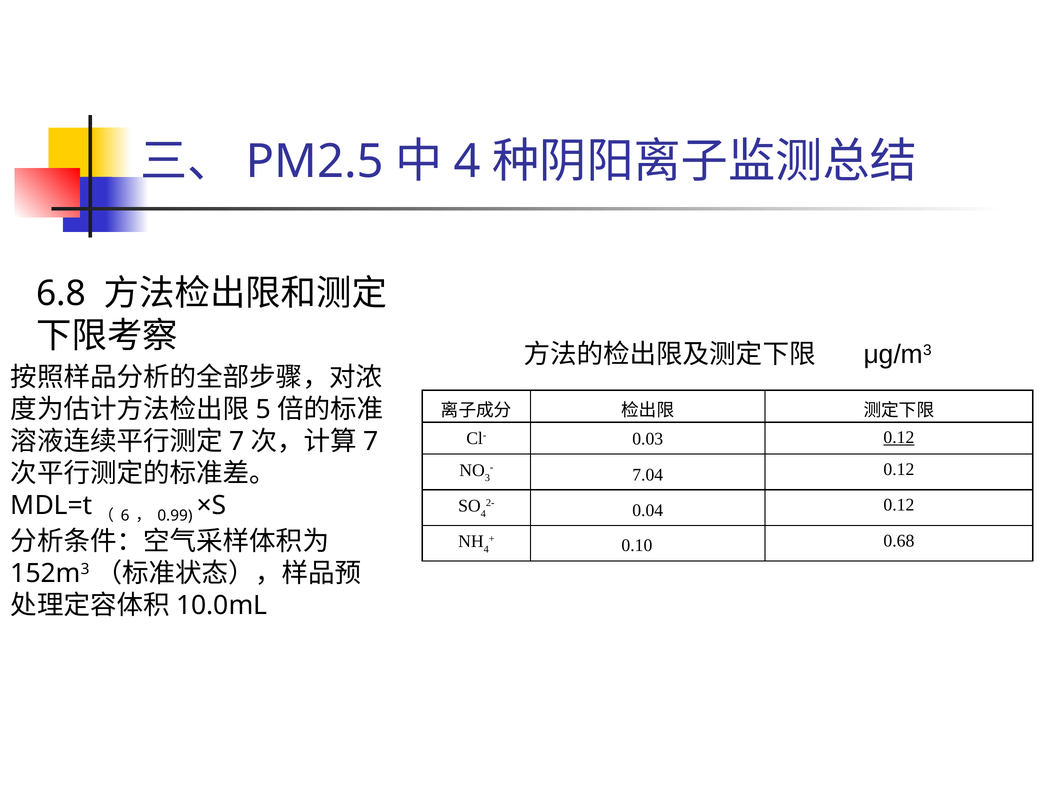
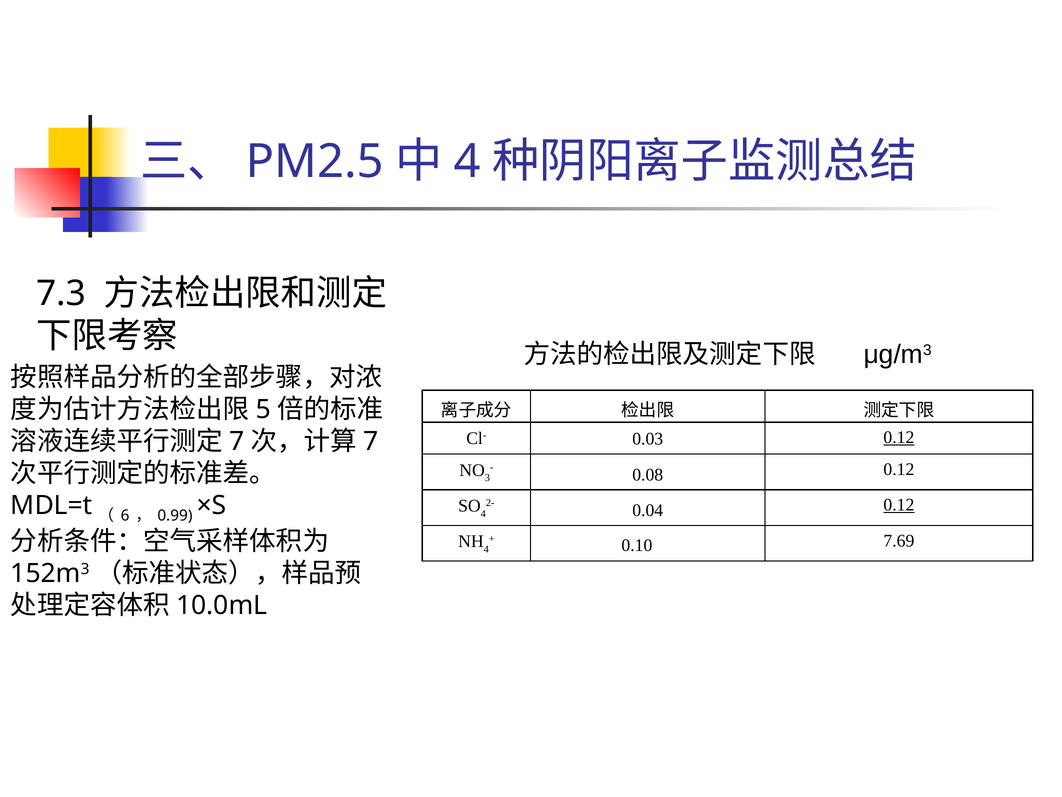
6.8: 6.8 -> 7.3
7.04: 7.04 -> 0.08
0.12 at (899, 505) underline: none -> present
0.68: 0.68 -> 7.69
